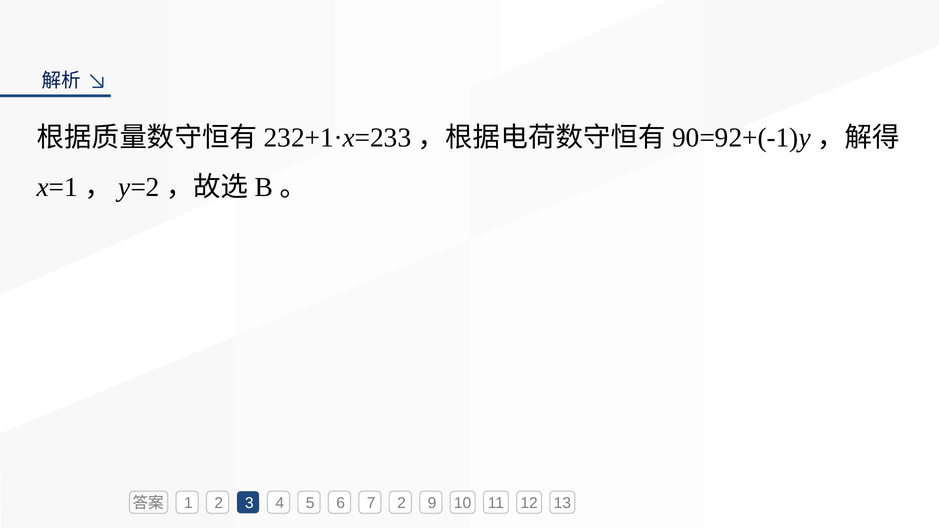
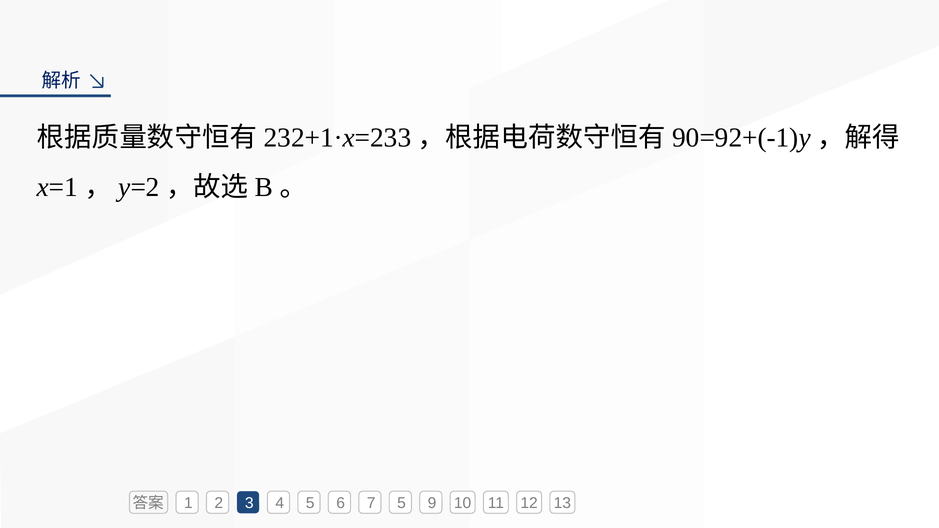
7 2: 2 -> 5
